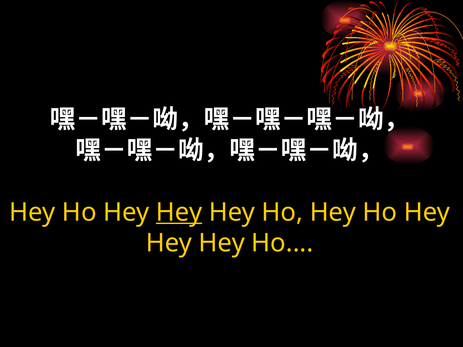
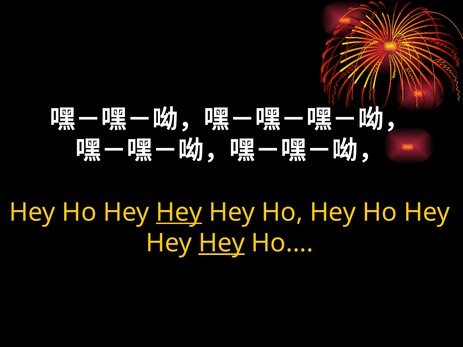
Hey at (222, 243) underline: none -> present
